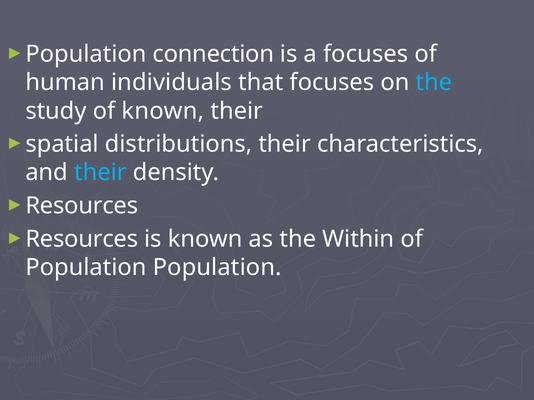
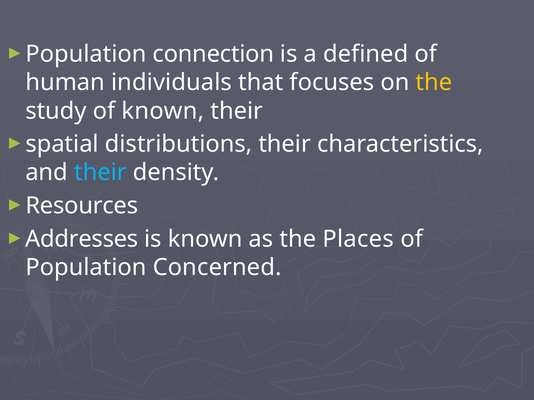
a focuses: focuses -> defined
the at (434, 83) colour: light blue -> yellow
Resources at (82, 239): Resources -> Addresses
Within: Within -> Places
Population Population: Population -> Concerned
